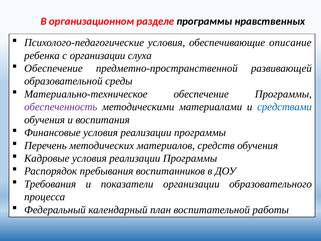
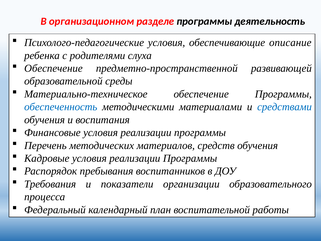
нравственных: нравственных -> деятельность
с организации: организации -> родителями
обеспеченность colour: purple -> blue
